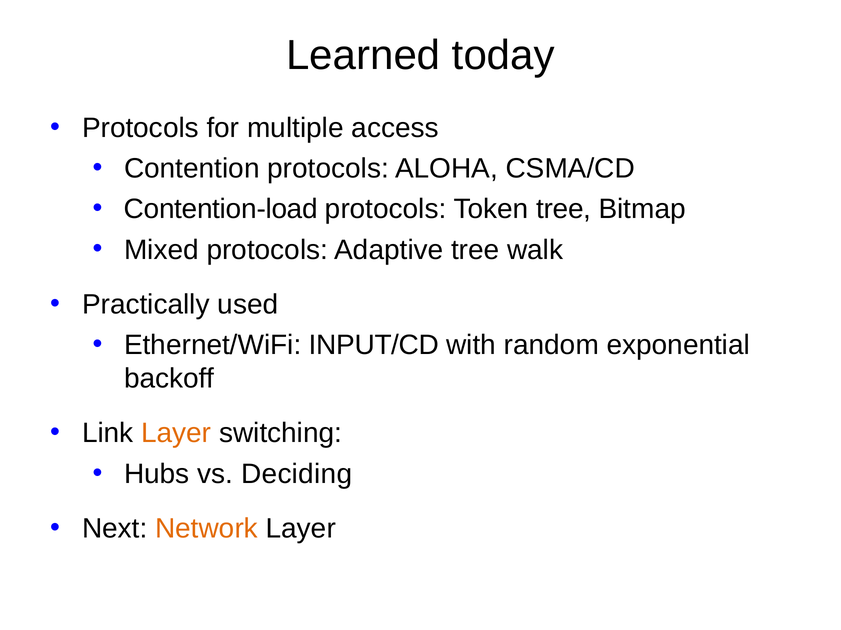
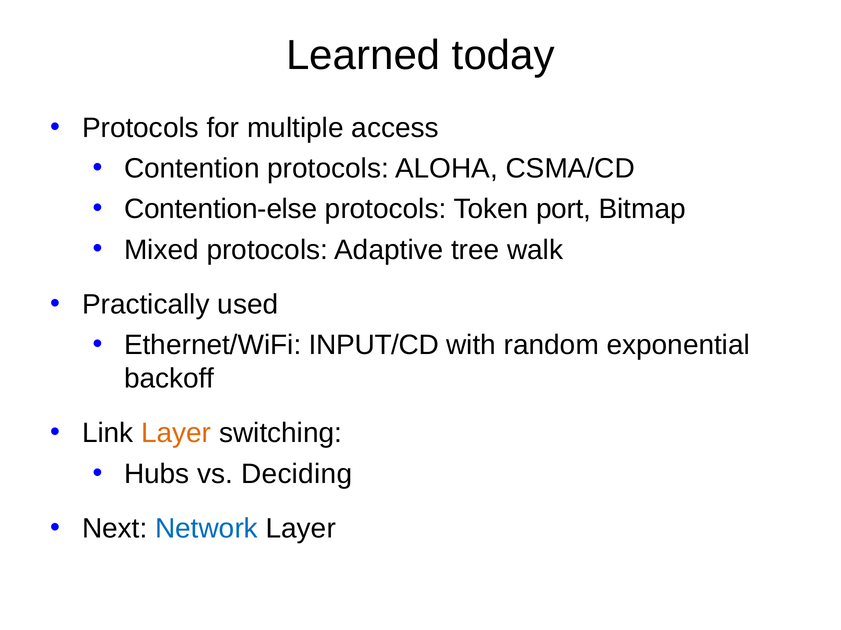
Contention-load: Contention-load -> Contention-else
Token tree: tree -> port
Network colour: orange -> blue
